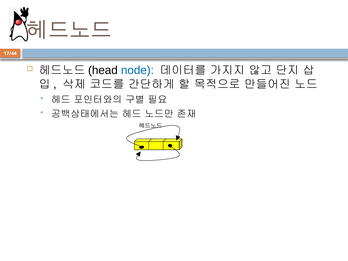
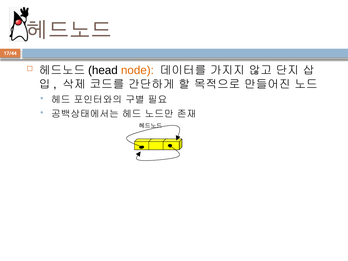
node colour: blue -> orange
